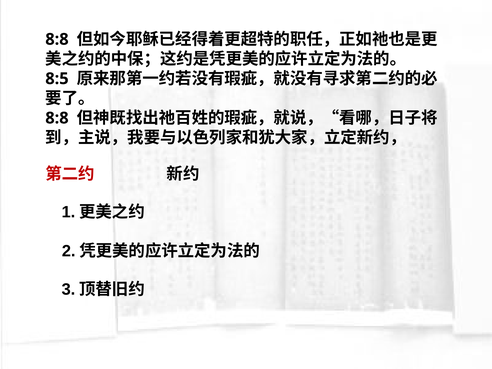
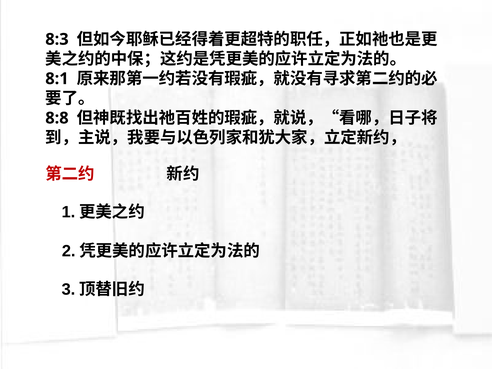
8:8 at (57, 39): 8:8 -> 8:3
8:5: 8:5 -> 8:1
